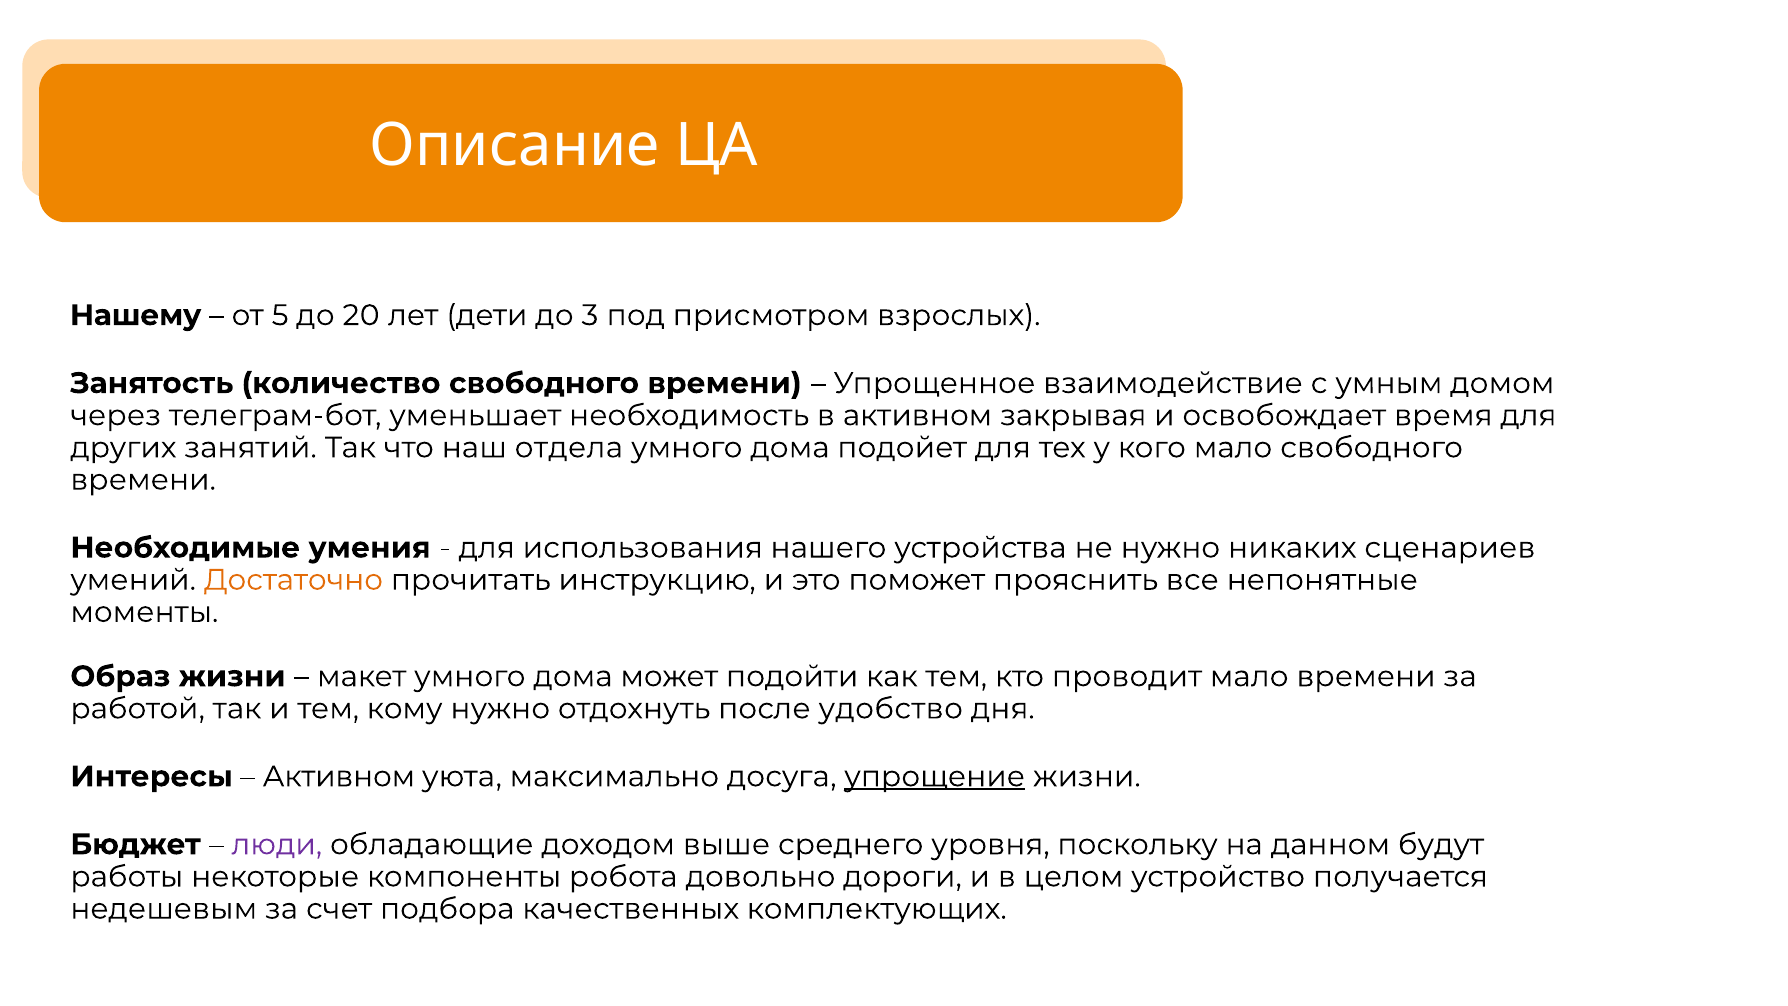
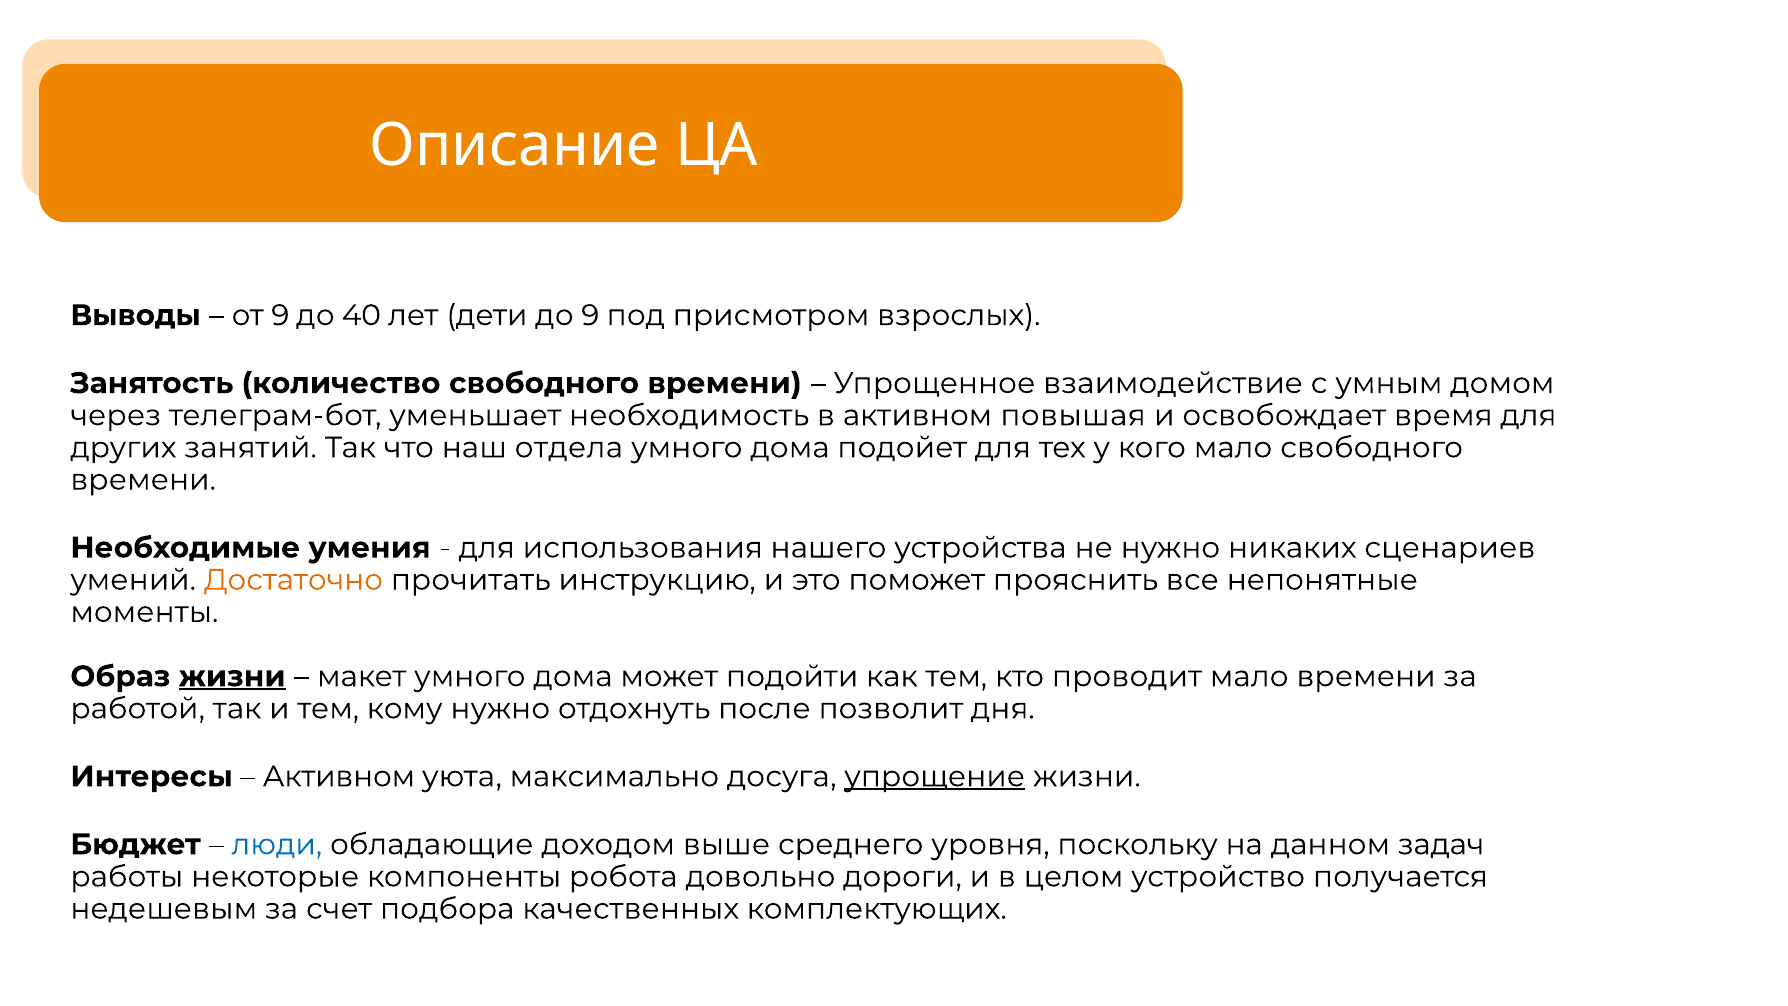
Нашему: Нашему -> Выводы
от 5: 5 -> 9
20: 20 -> 40
до 3: 3 -> 9
закрывая: закрывая -> повышая
жизни at (232, 676) underline: none -> present
удобство: удобство -> позволит
люди colour: purple -> blue
будут: будут -> задач
